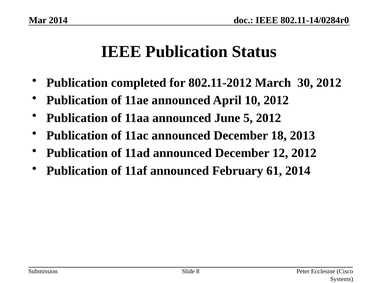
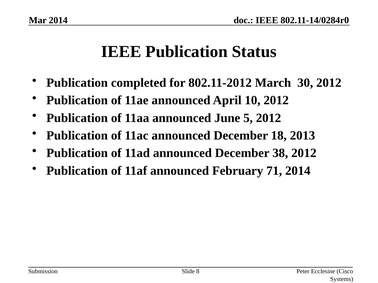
12: 12 -> 38
61: 61 -> 71
